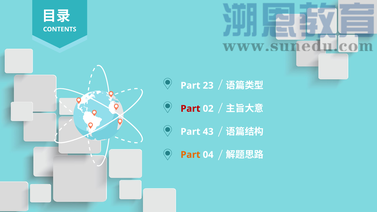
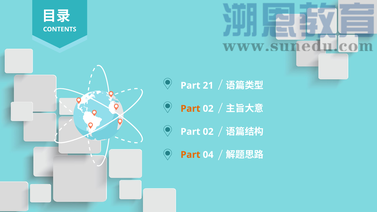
23: 23 -> 21
Part at (190, 109) colour: red -> orange
43 at (208, 132): 43 -> 02
